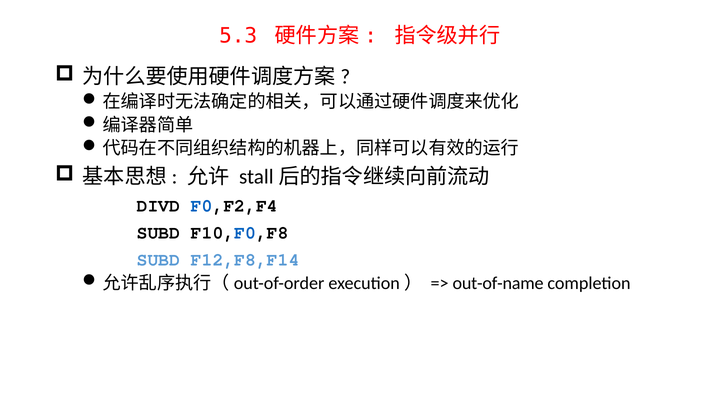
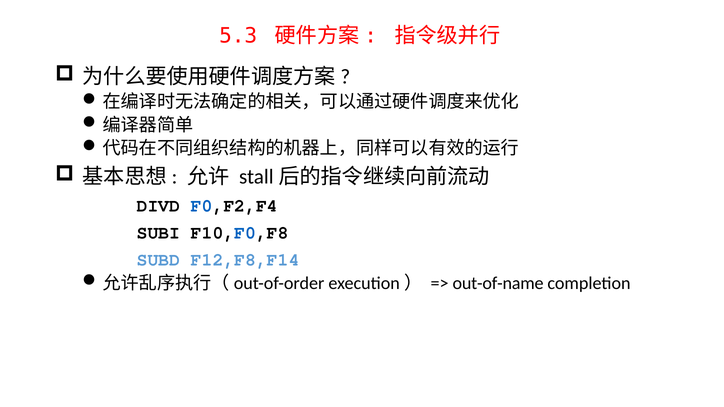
SUBD at (158, 233): SUBD -> SUBI
